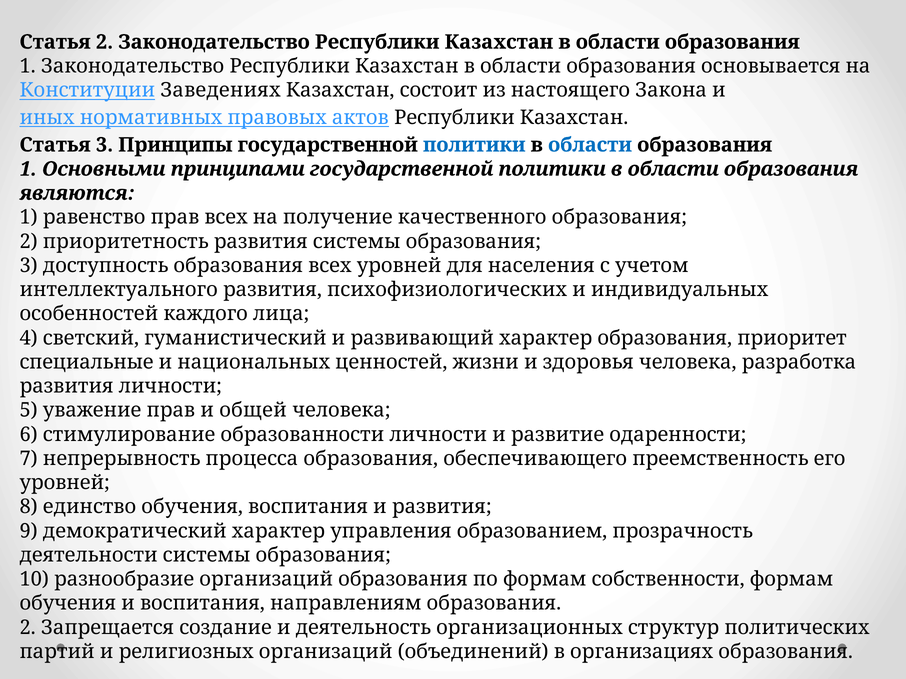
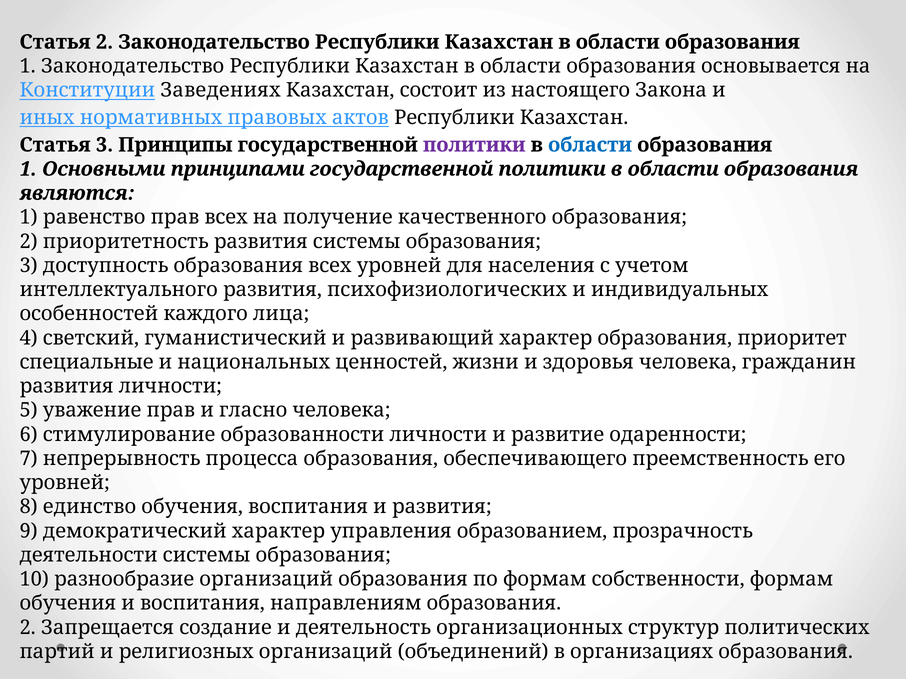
политики at (474, 145) colour: blue -> purple
разработка: разработка -> гражданин
общей: общей -> гласно
